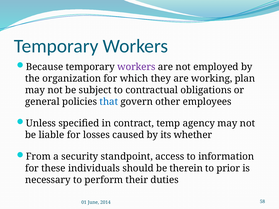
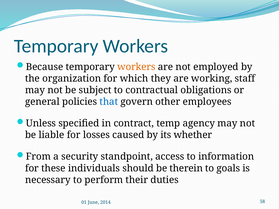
workers at (136, 67) colour: purple -> orange
plan: plan -> staff
prior: prior -> goals
